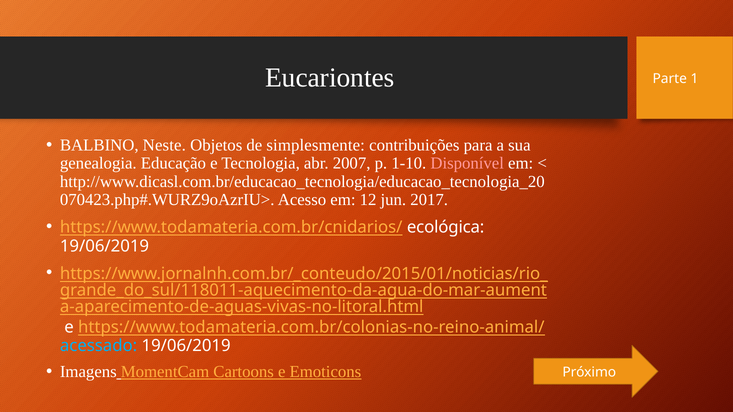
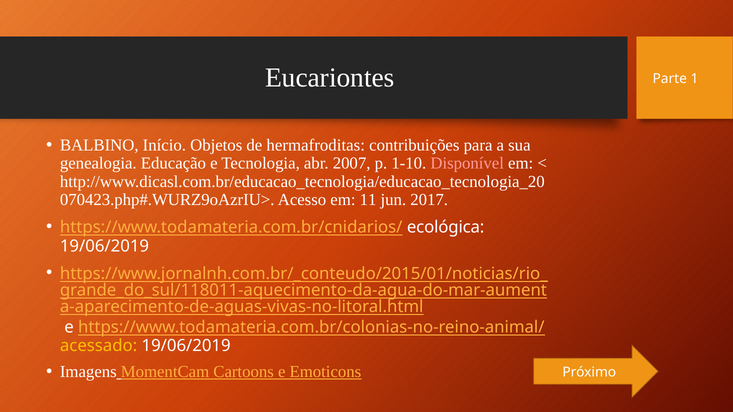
Neste: Neste -> Início
simplesmente: simplesmente -> hermafroditas
12: 12 -> 11
acessado colour: light blue -> yellow
